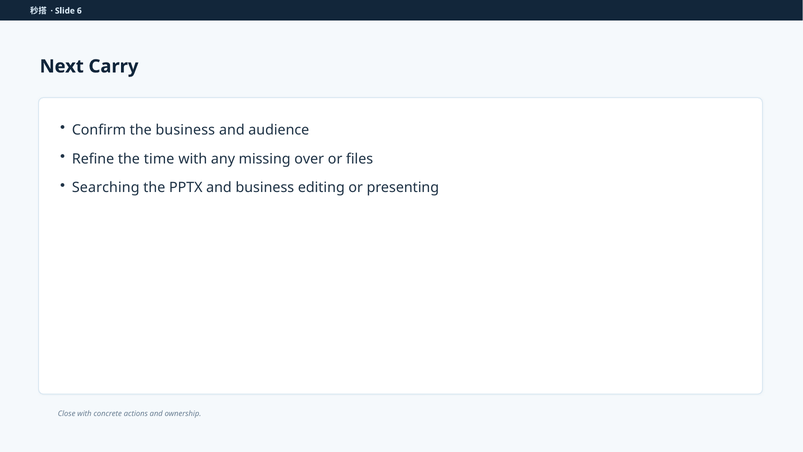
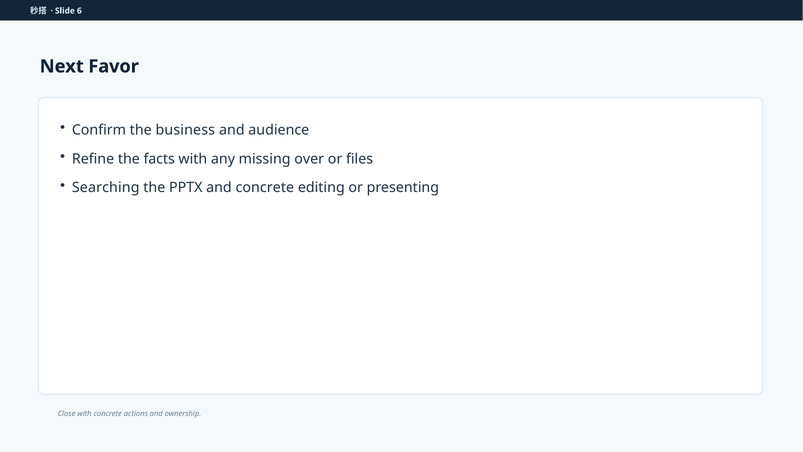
Carry: Carry -> Favor
time: time -> facts
and business: business -> concrete
